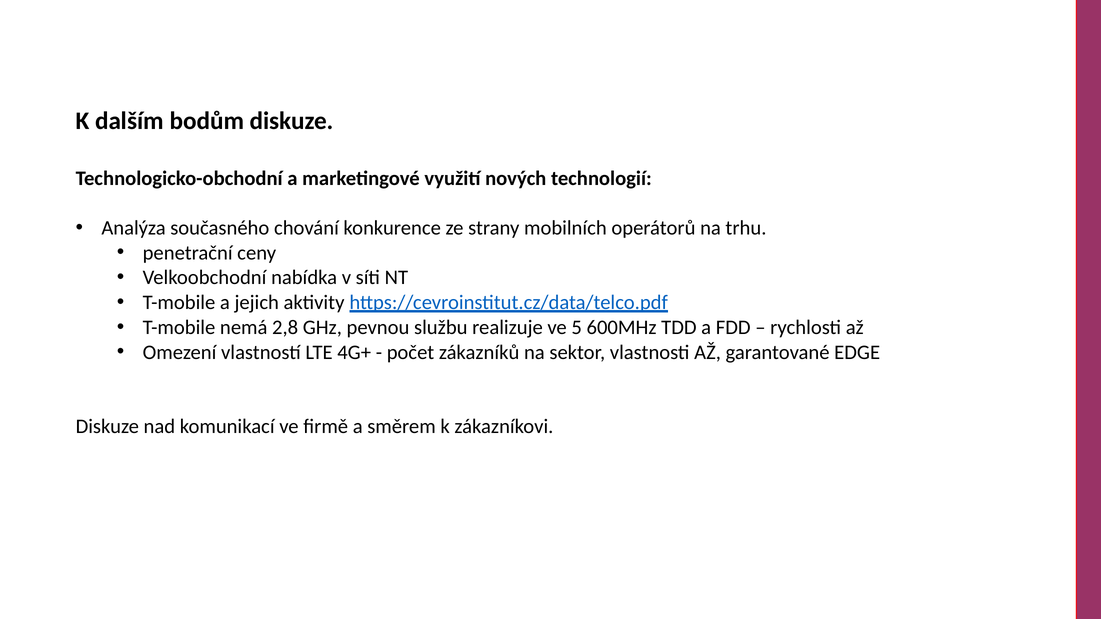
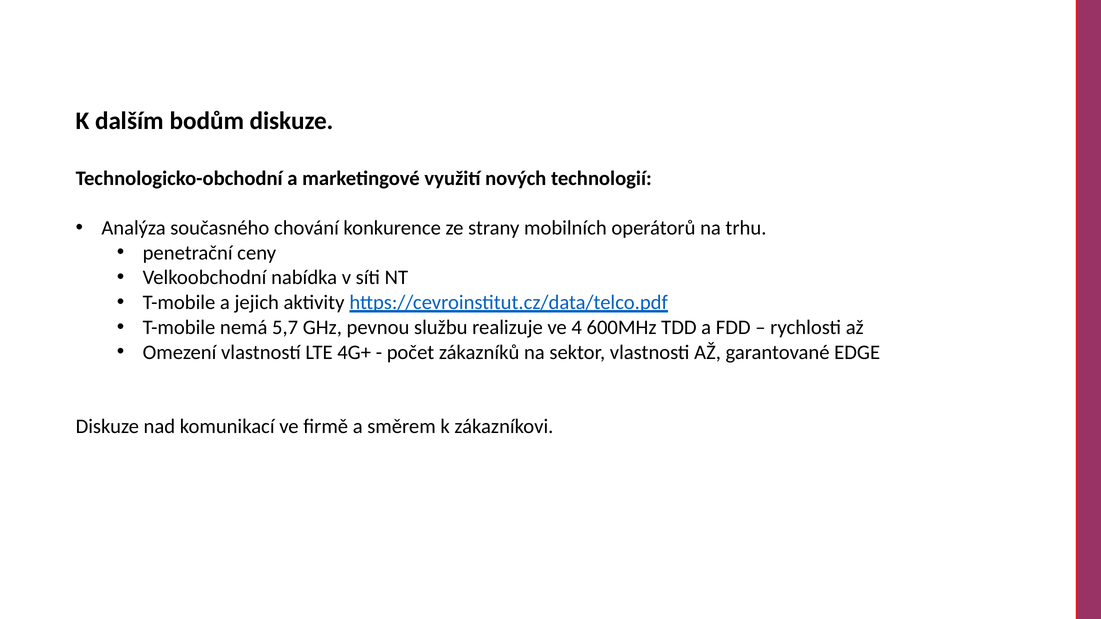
2,8: 2,8 -> 5,7
5: 5 -> 4
